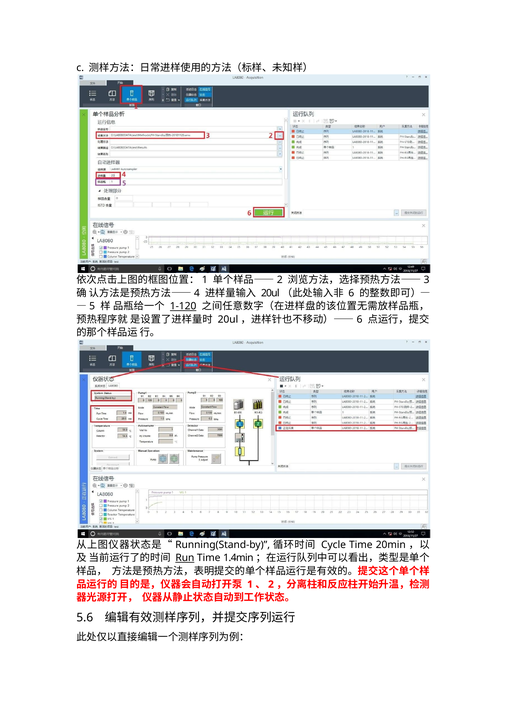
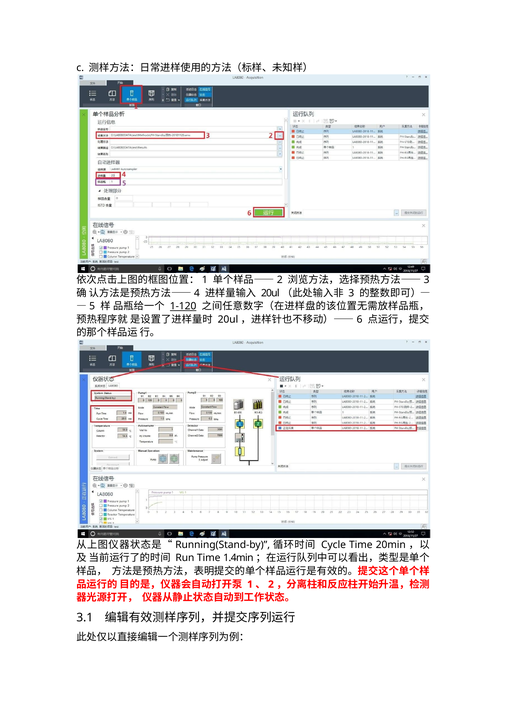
6 at (351, 293): 6 -> 3
Run underline: present -> none
5.6: 5.6 -> 3.1
